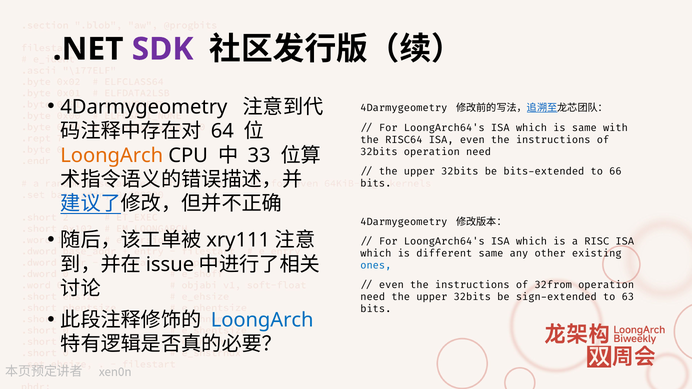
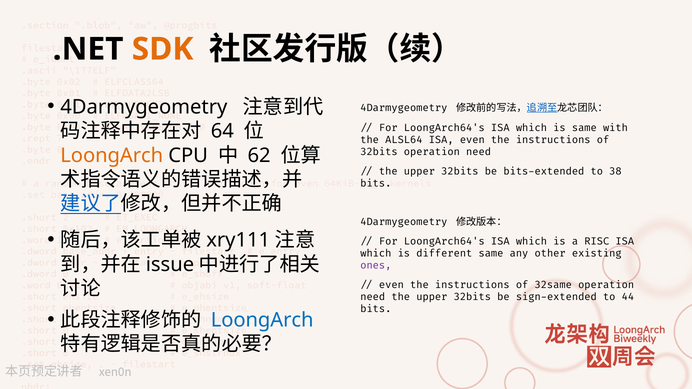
SDK colour: purple -> orange
RISC64: RISC64 -> ALSL64
33: 33 -> 62
66: 66 -> 38
ones colour: blue -> purple
32from: 32from -> 32same
63: 63 -> 44
